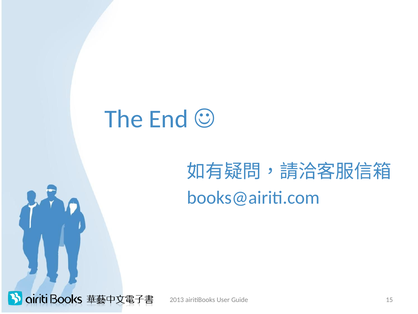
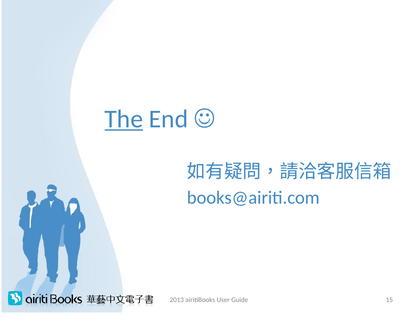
The underline: none -> present
